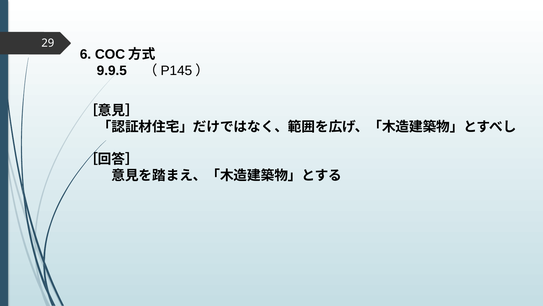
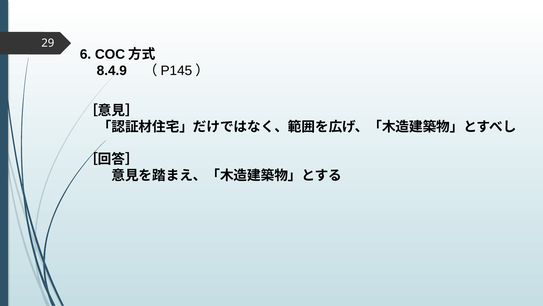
9.9.5: 9.9.5 -> 8.4.9
